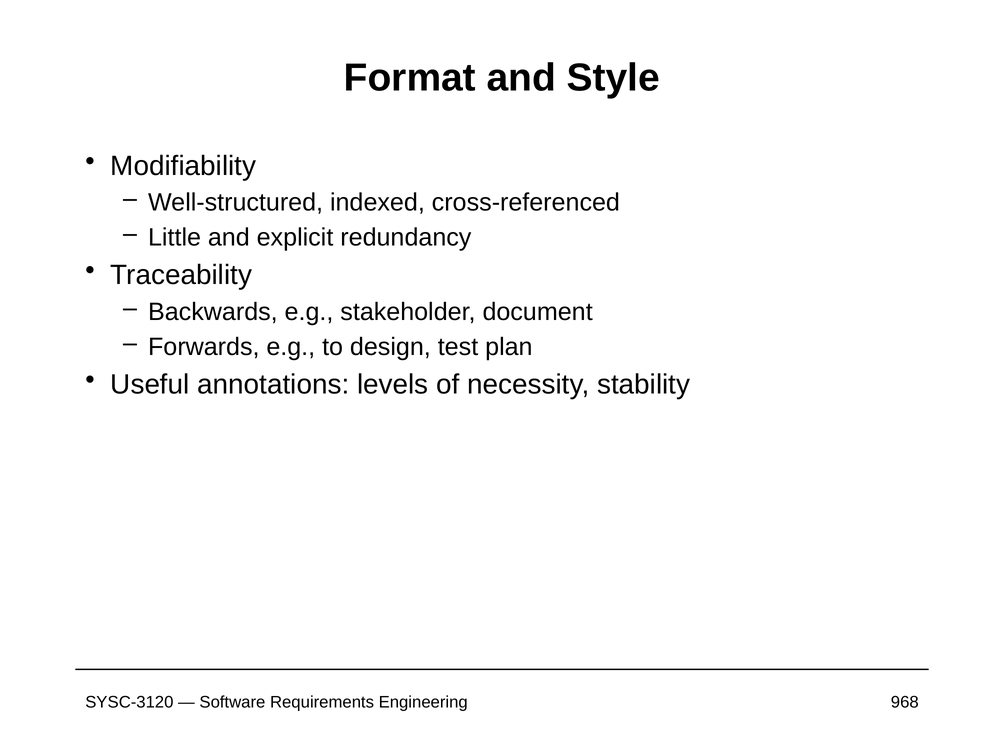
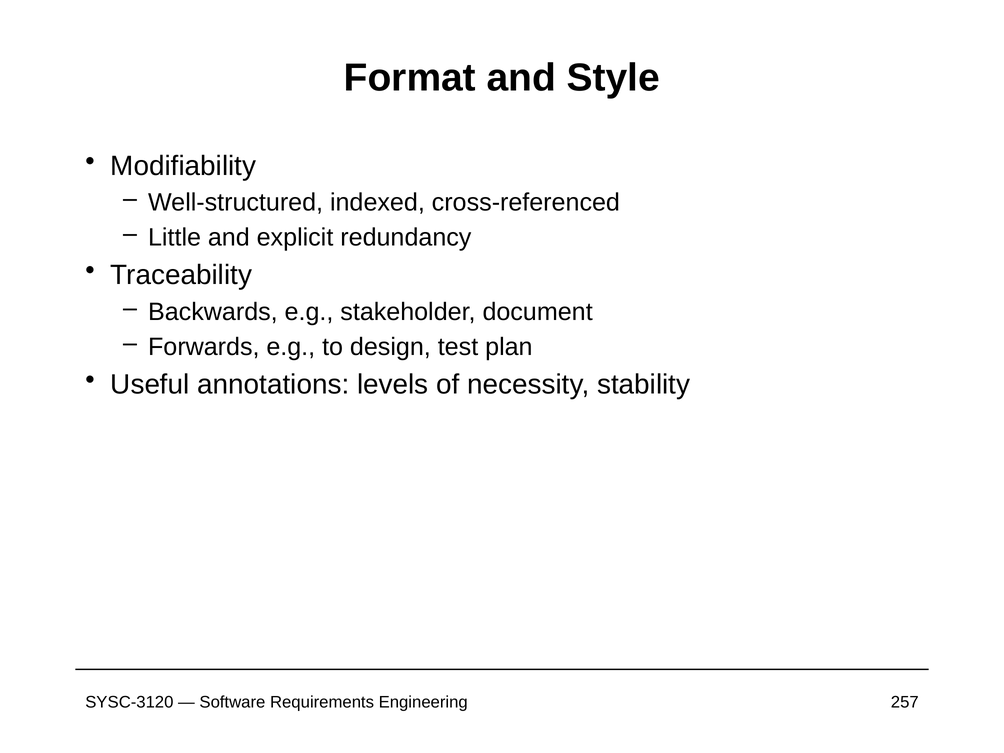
968: 968 -> 257
